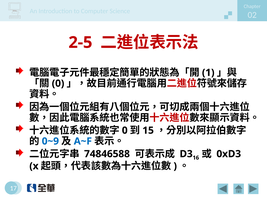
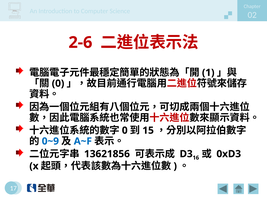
2-5: 2-5 -> 2-6
74846588: 74846588 -> 13621856
